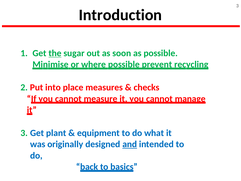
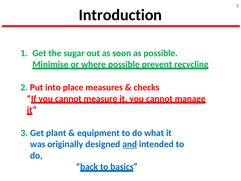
the underline: present -> none
